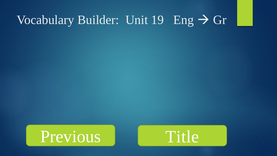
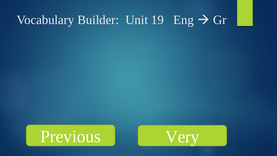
Title: Title -> Very
